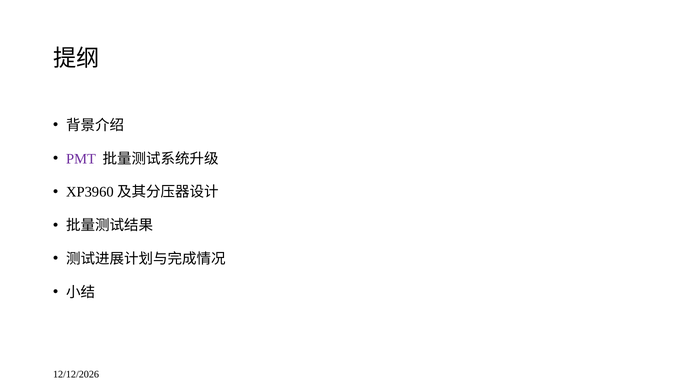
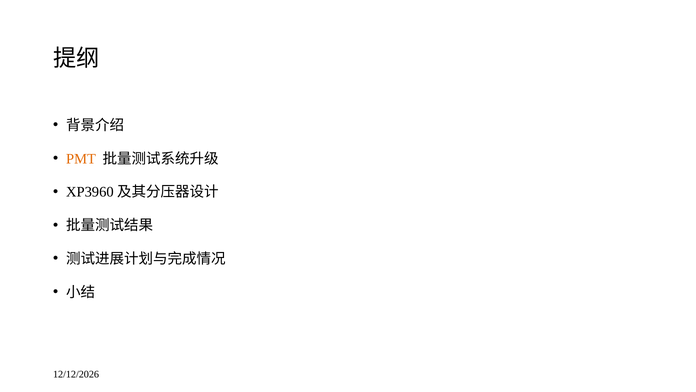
PMT colour: purple -> orange
